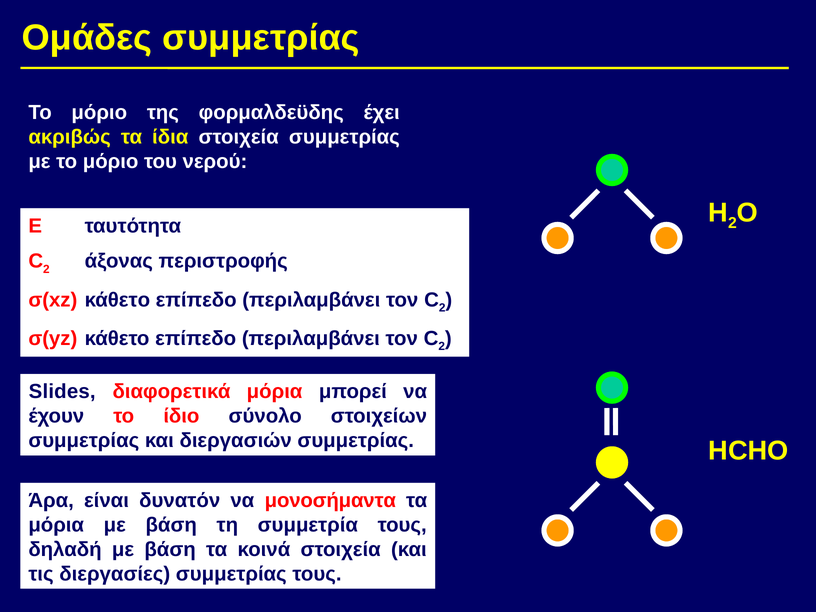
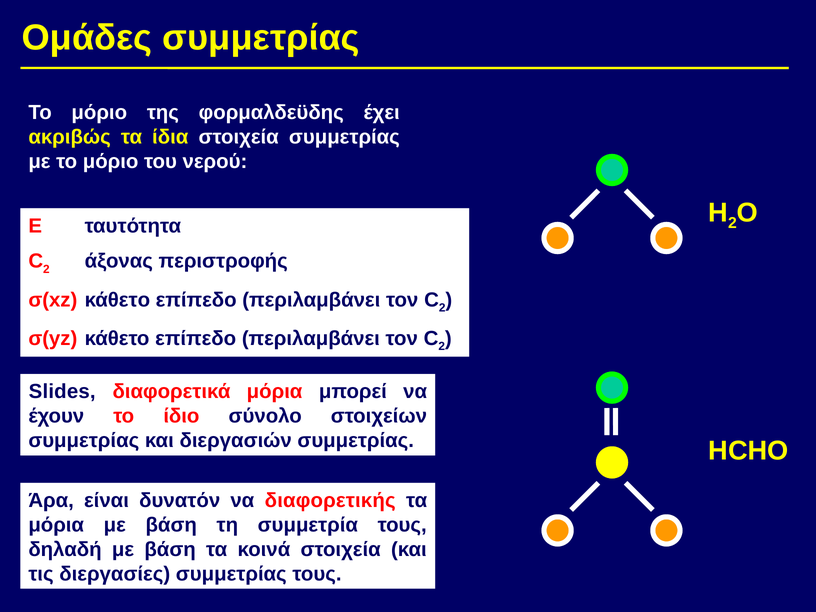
μονοσήμαντα: μονοσήμαντα -> διαφορετικής
